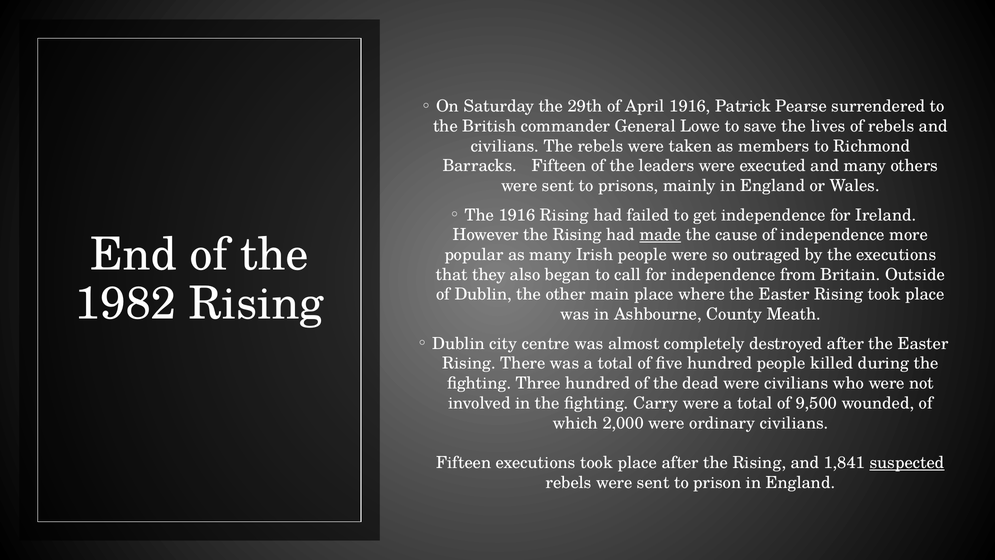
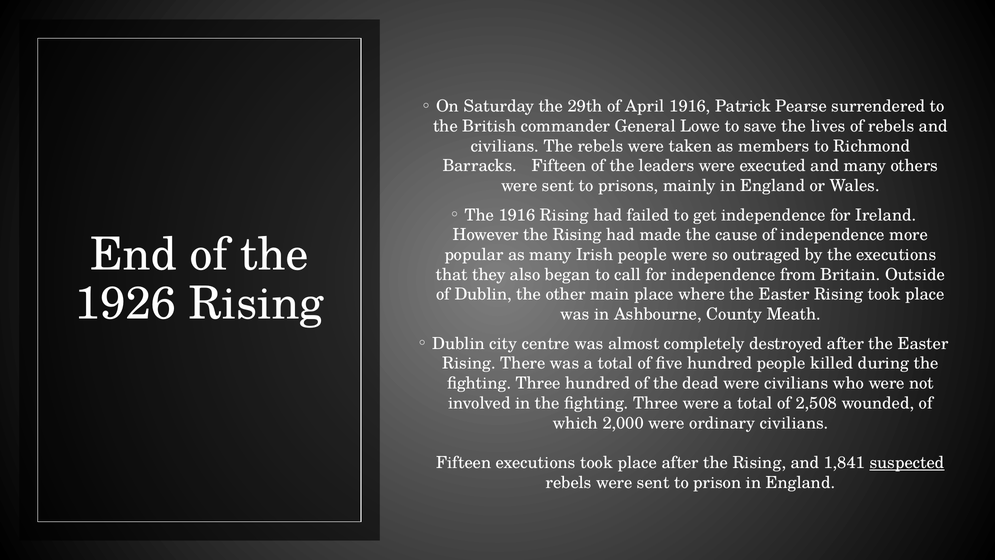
made underline: present -> none
1982: 1982 -> 1926
in the fighting Carry: Carry -> Three
9,500: 9,500 -> 2,508
